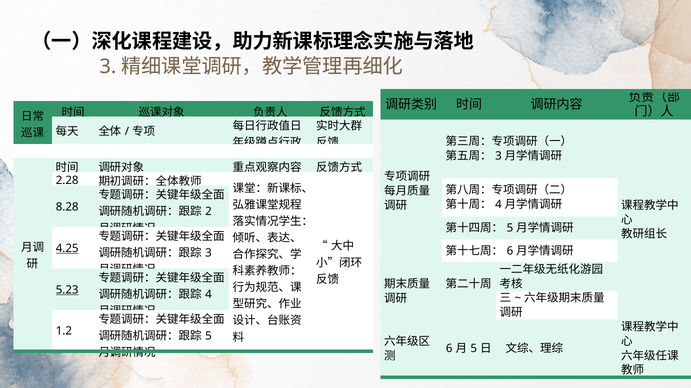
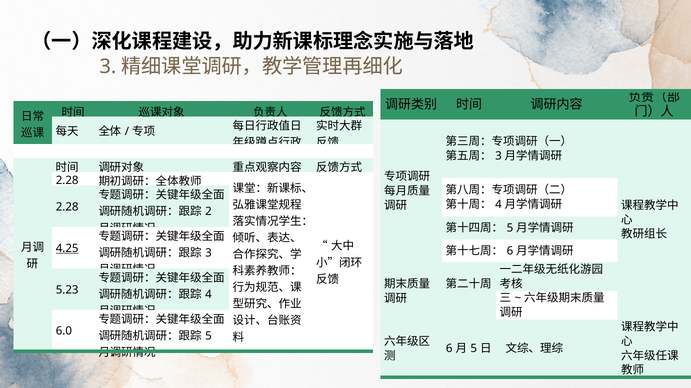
8.28 at (67, 207): 8.28 -> 2.28
5.23 underline: present -> none
1.2: 1.2 -> 6.0
